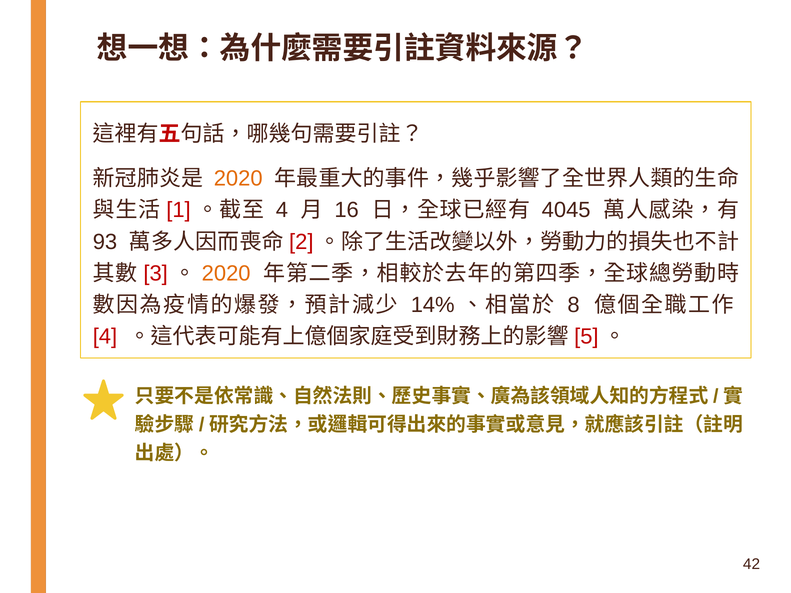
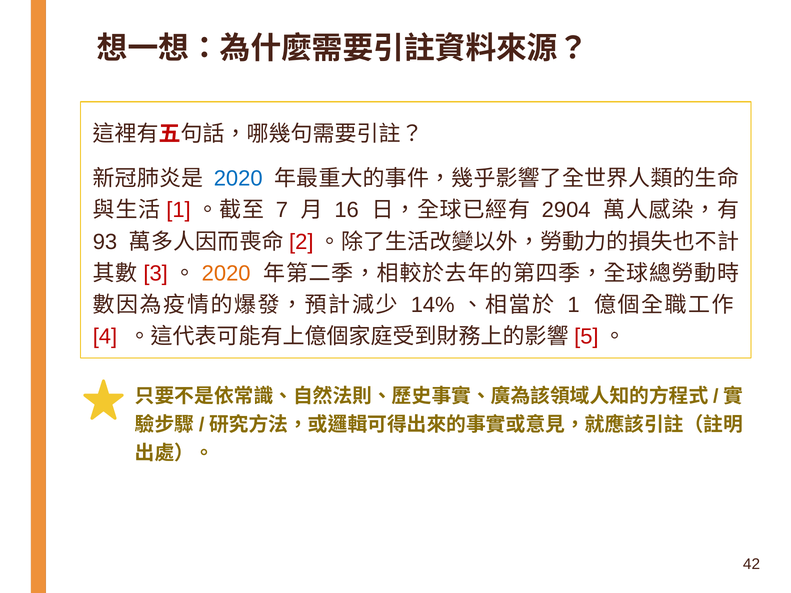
2020 at (238, 179) colour: orange -> blue
4 at (282, 210): 4 -> 7
4045: 4045 -> 2904
8 at (574, 305): 8 -> 1
